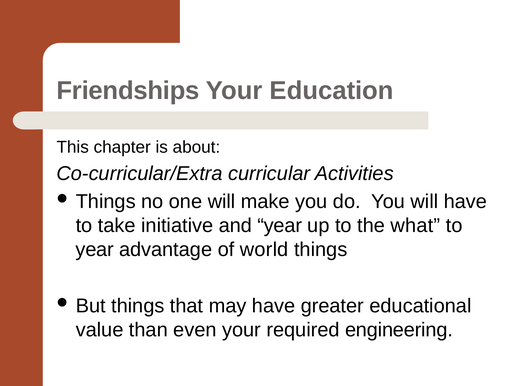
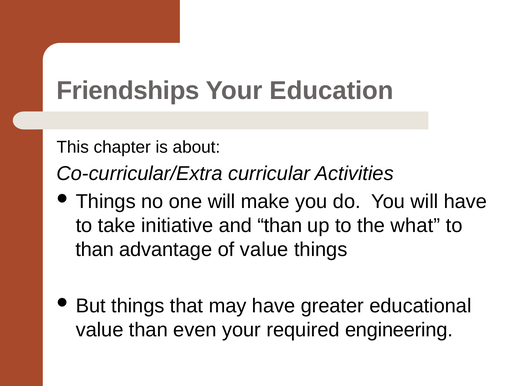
and year: year -> than
year at (95, 249): year -> than
of world: world -> value
